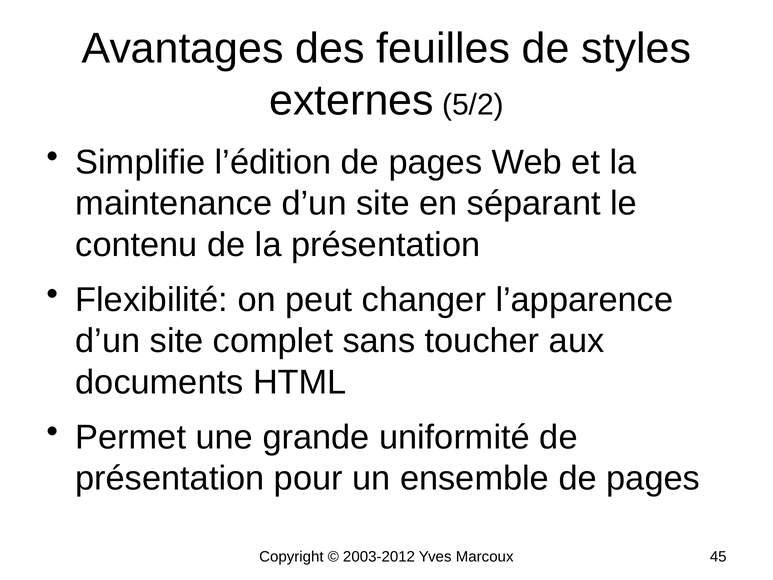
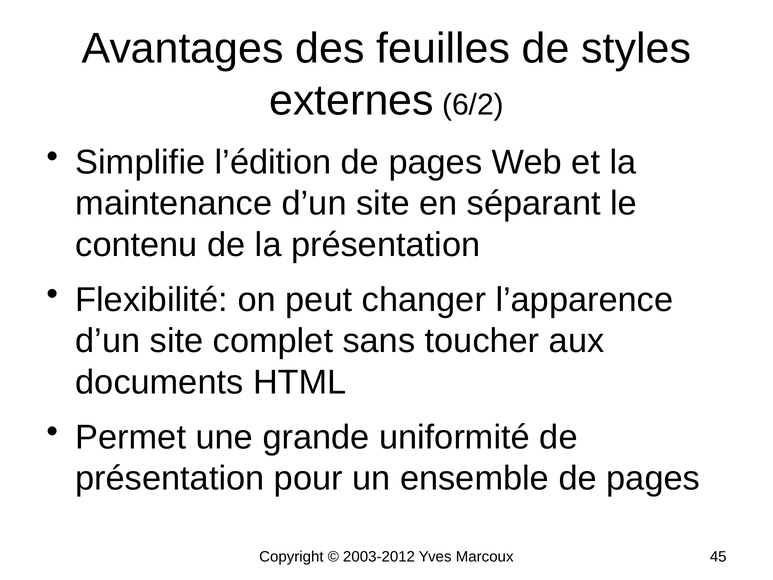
5/2: 5/2 -> 6/2
